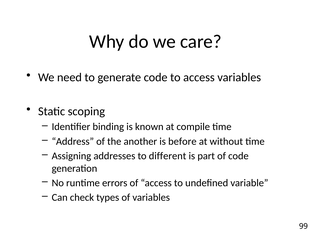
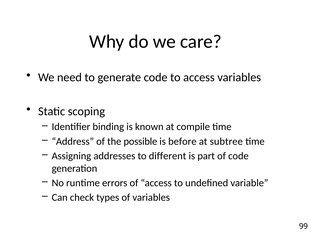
another: another -> possible
without: without -> subtree
